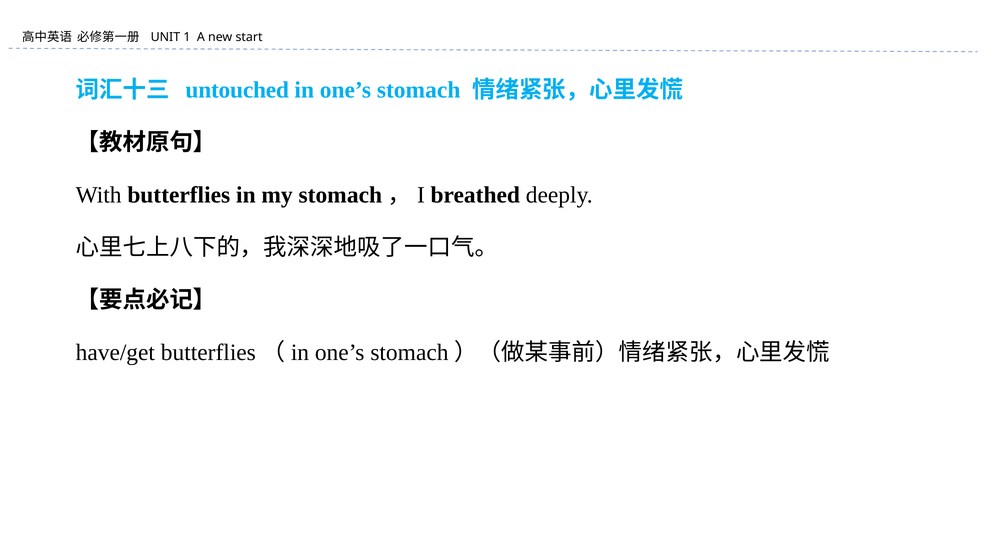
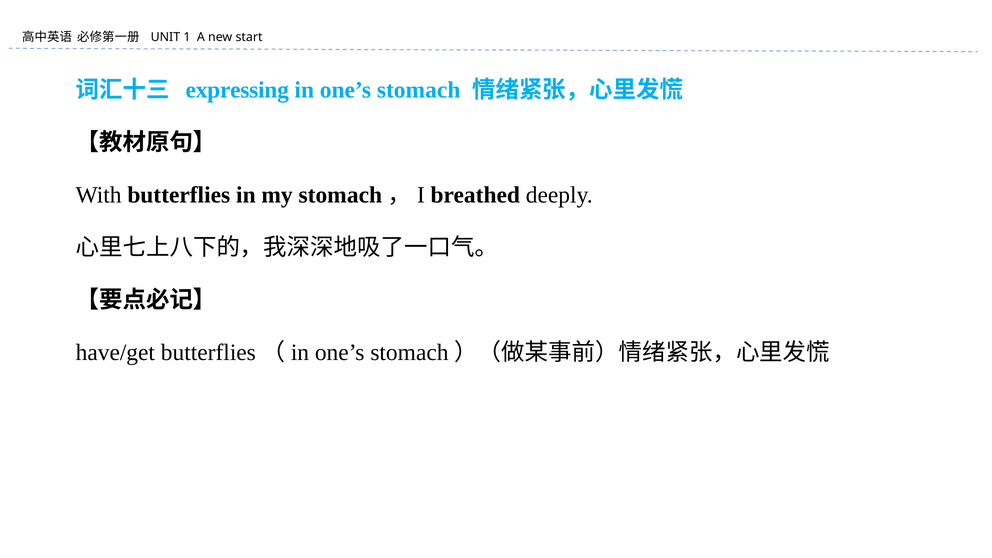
untouched: untouched -> expressing
